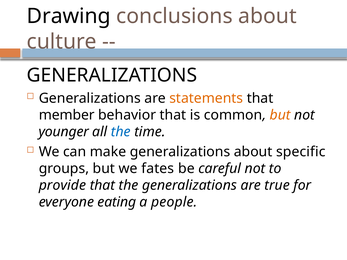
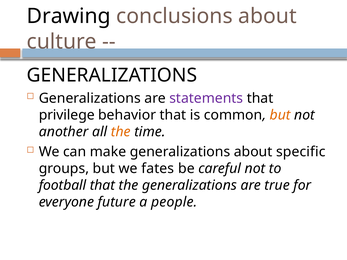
statements colour: orange -> purple
member: member -> privilege
younger: younger -> another
the at (121, 132) colour: blue -> orange
provide: provide -> football
eating: eating -> future
